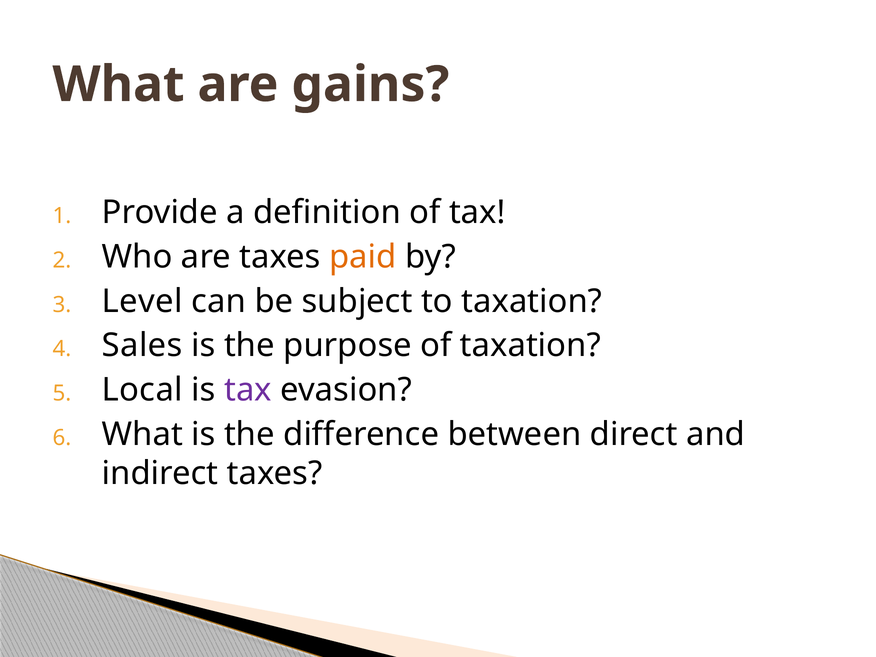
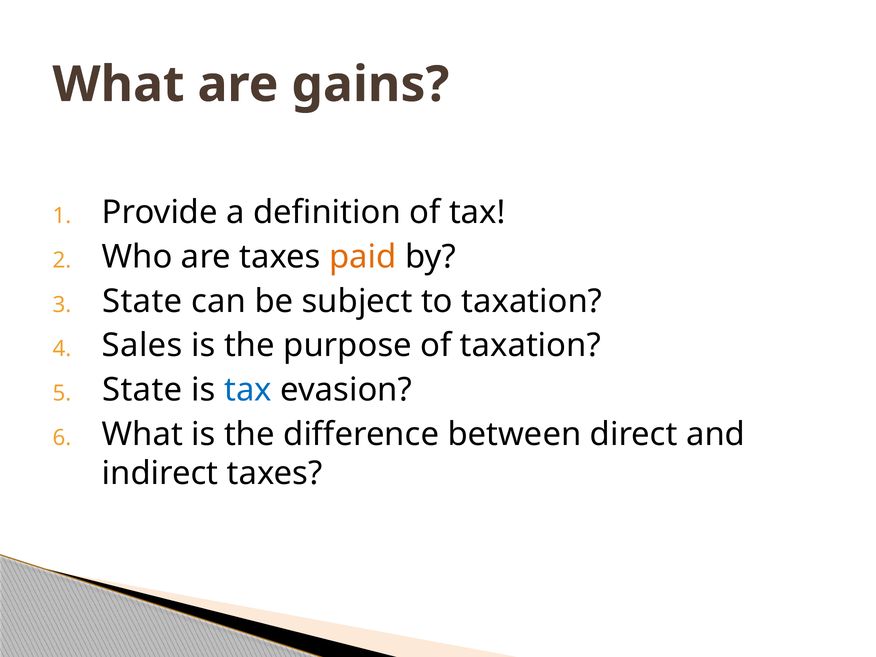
Level at (142, 301): Level -> State
Local at (142, 390): Local -> State
tax at (248, 390) colour: purple -> blue
